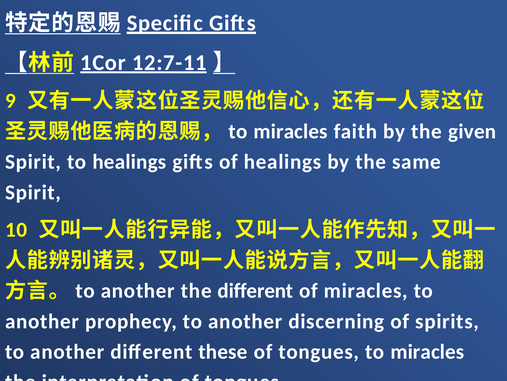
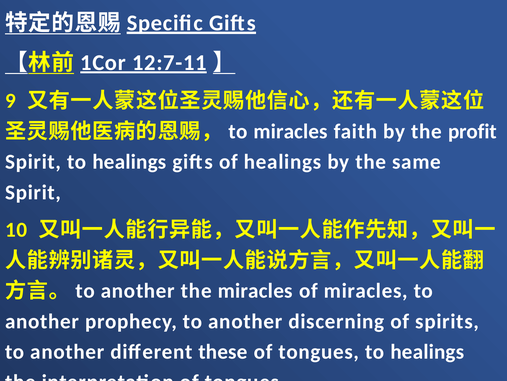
given: given -> profit
the different: different -> miracles
tongues to miracles: miracles -> healings
